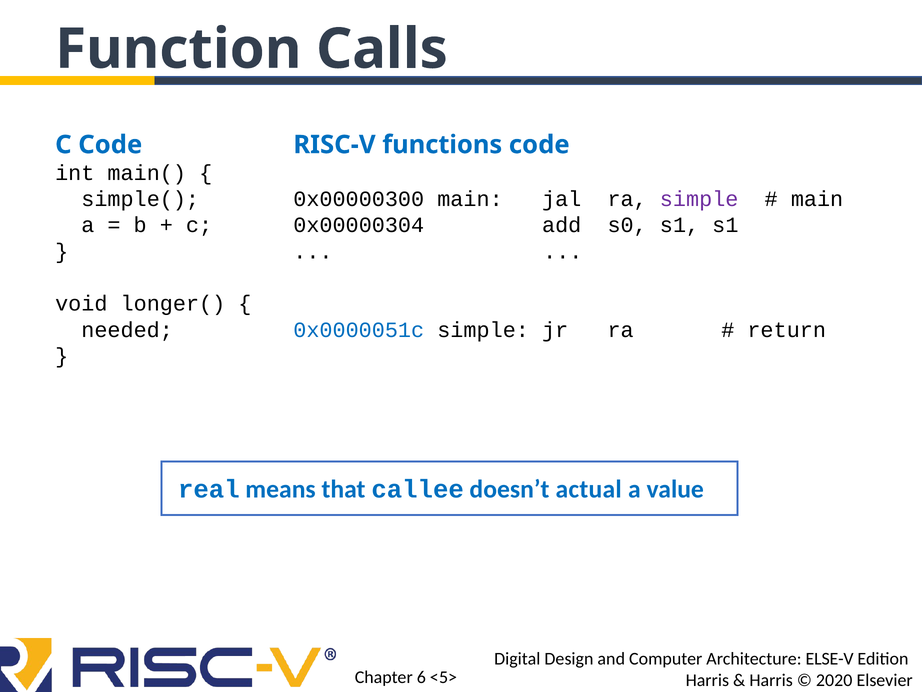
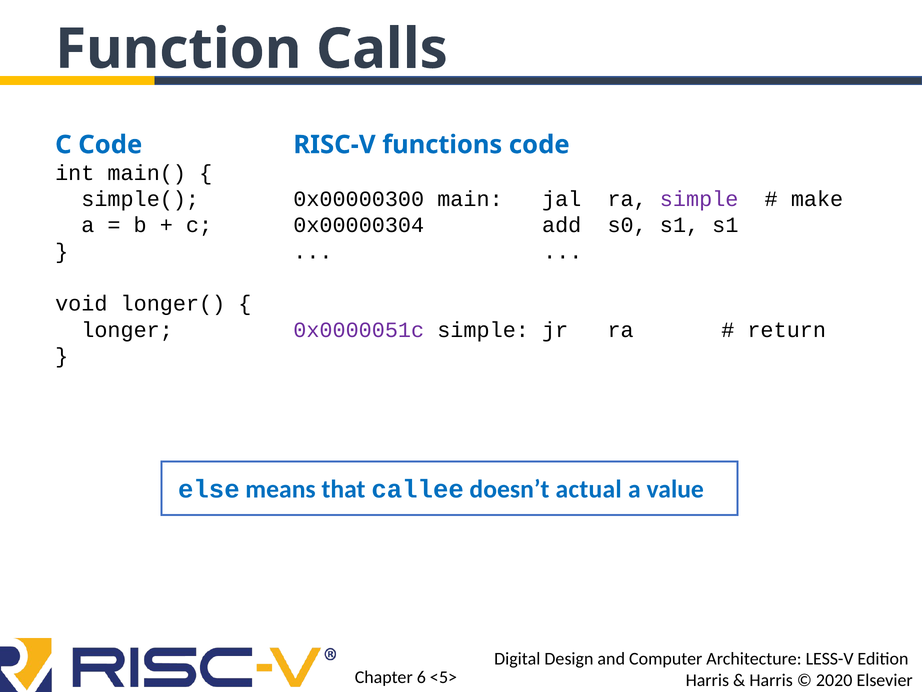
main at (817, 199): main -> make
needed: needed -> longer
0x0000051c colour: blue -> purple
real: real -> else
ELSE-V: ELSE-V -> LESS-V
